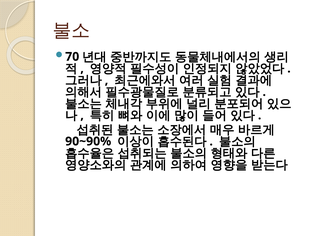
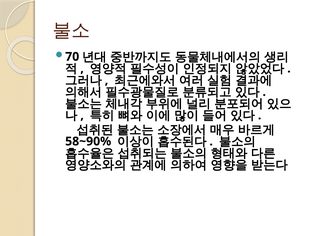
90~90%: 90~90% -> 58~90%
